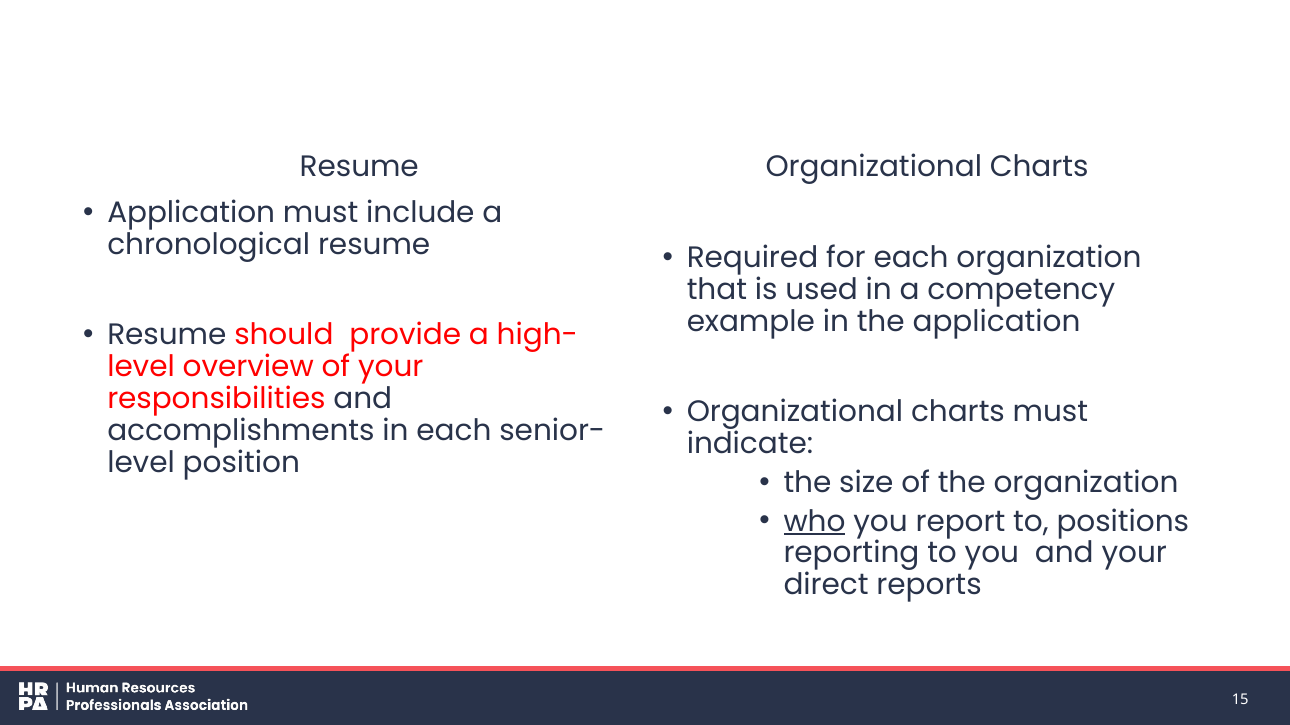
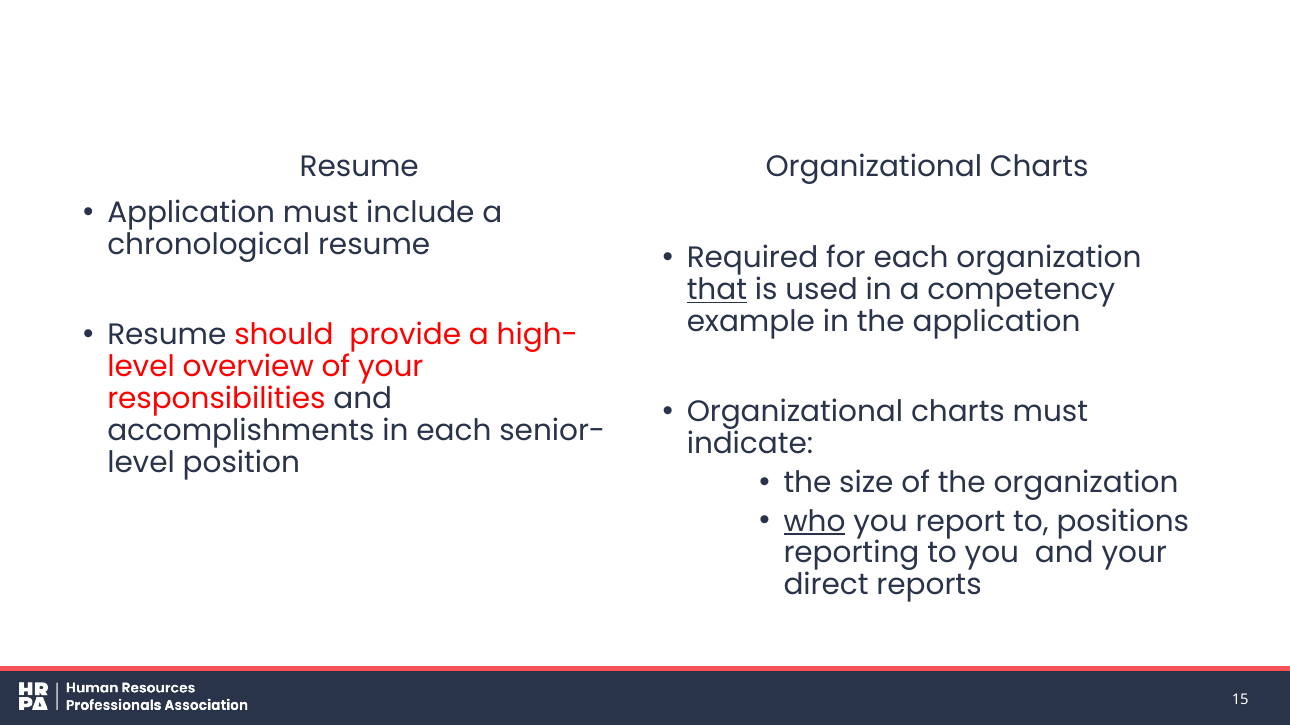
that underline: none -> present
